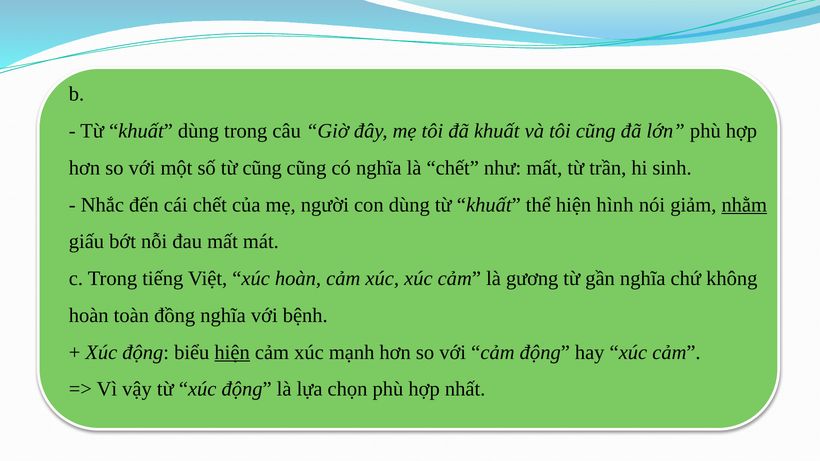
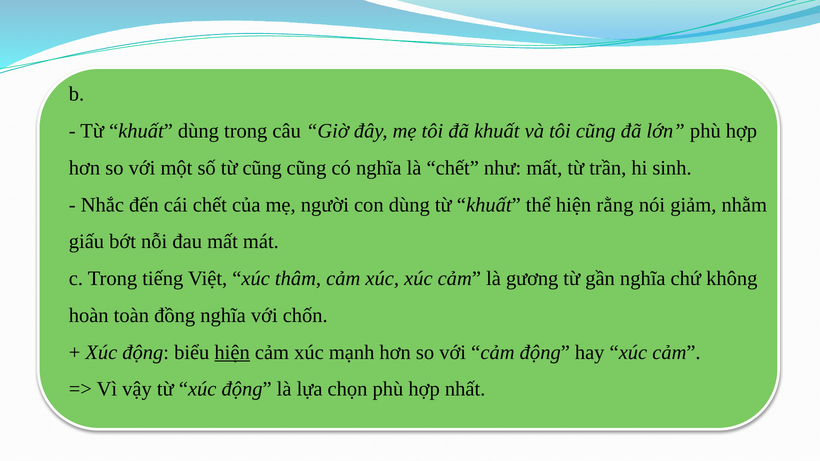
hình: hình -> rằng
nhằm underline: present -> none
xúc hoàn: hoàn -> thâm
bệnh: bệnh -> chốn
